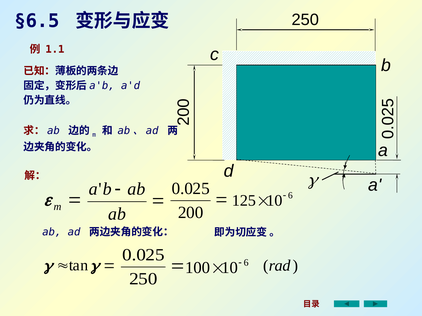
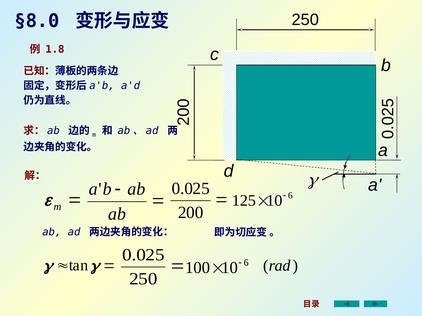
§6.5: §6.5 -> §8.0
1.1: 1.1 -> 1.8
